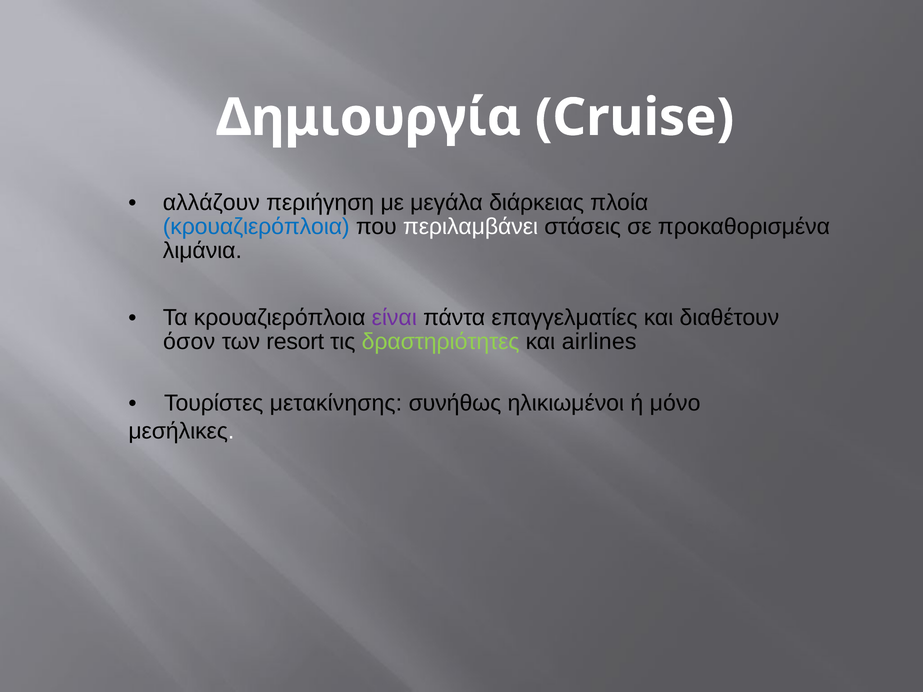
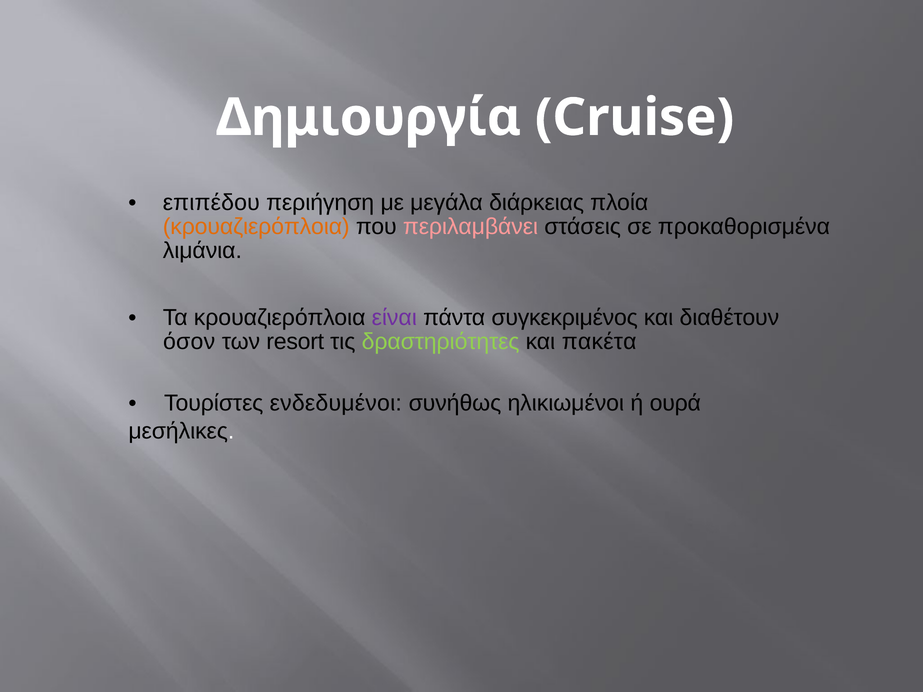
αλλάζουν: αλλάζουν -> επιπέδου
κρουαζιερόπλοια at (256, 227) colour: blue -> orange
περιλαμβάνει colour: white -> pink
επαγγελματίες: επαγγελματίες -> συγκεκριμένος
airlines: airlines -> πακέτα
μετακίνησης: μετακίνησης -> ενδεδυμένοι
μόνο: μόνο -> ουρά
